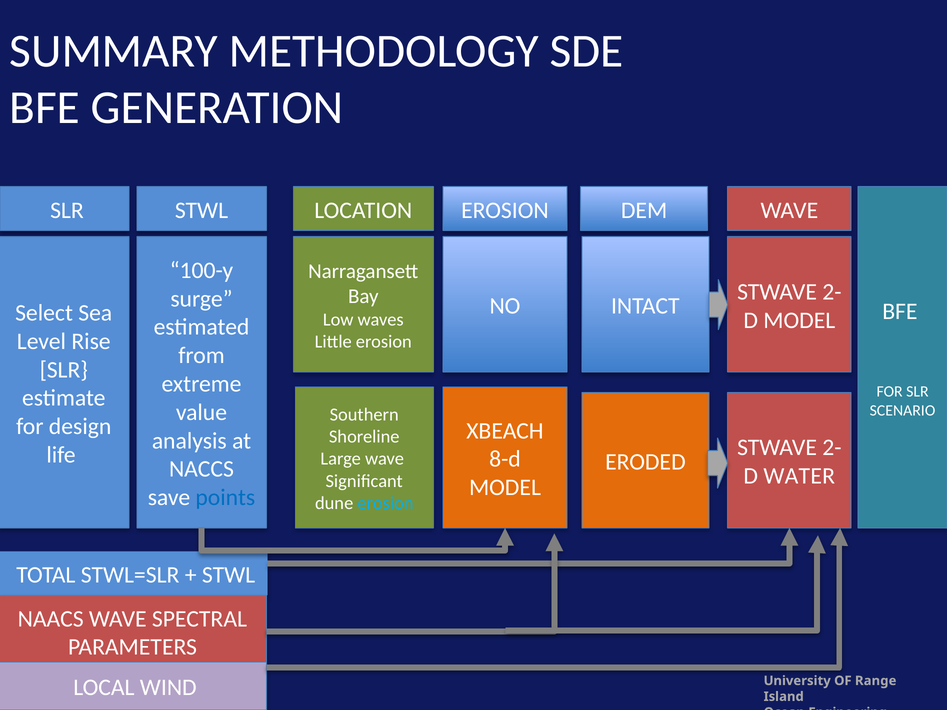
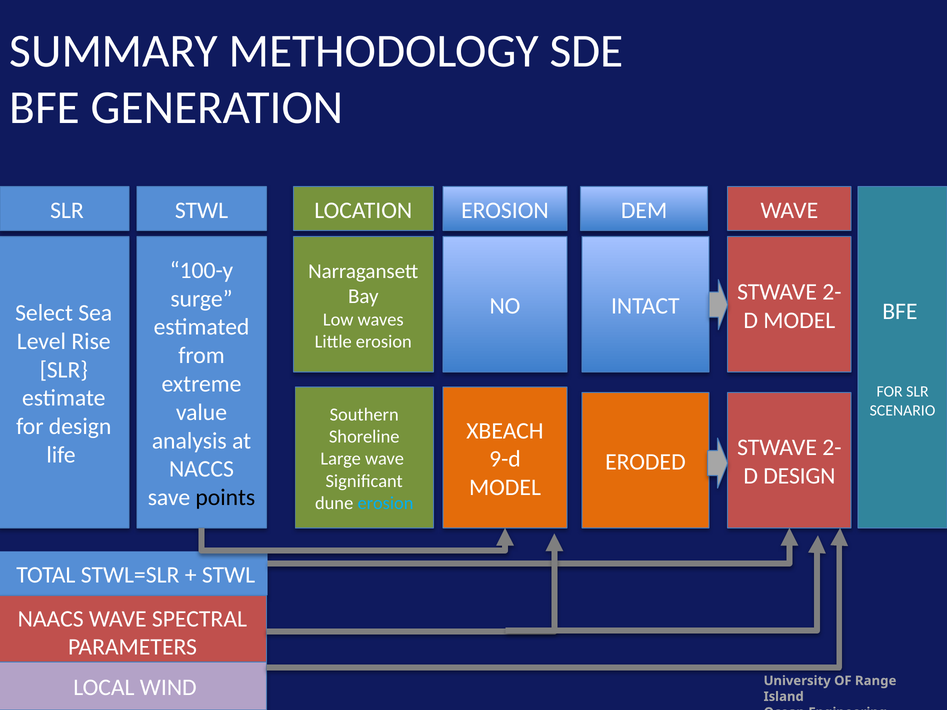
8-d: 8-d -> 9-d
WATER at (799, 476): WATER -> DESIGN
points colour: blue -> black
